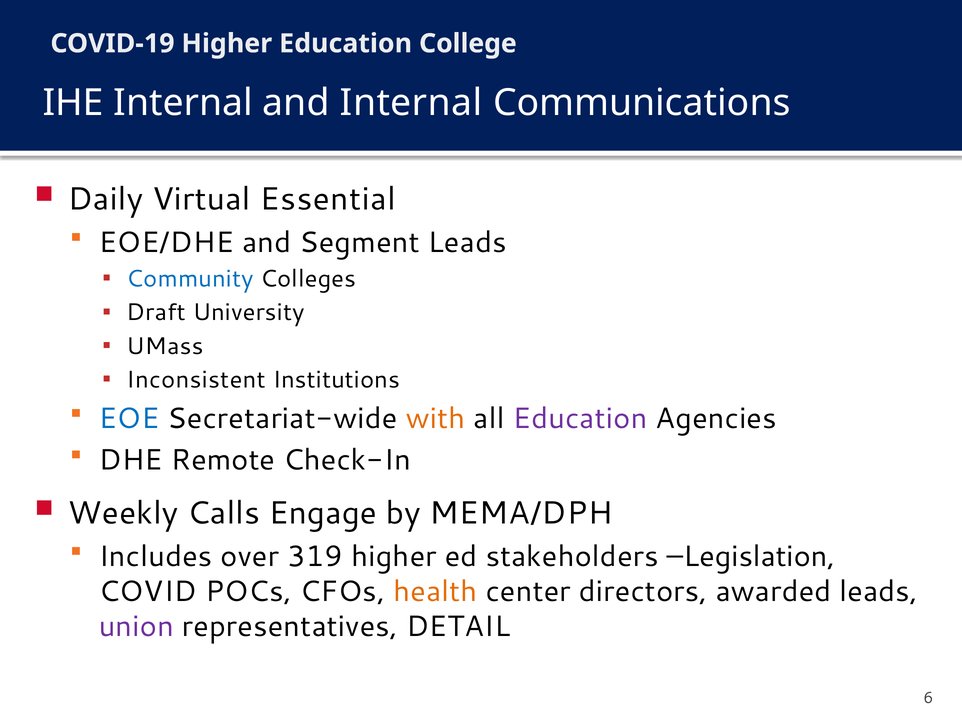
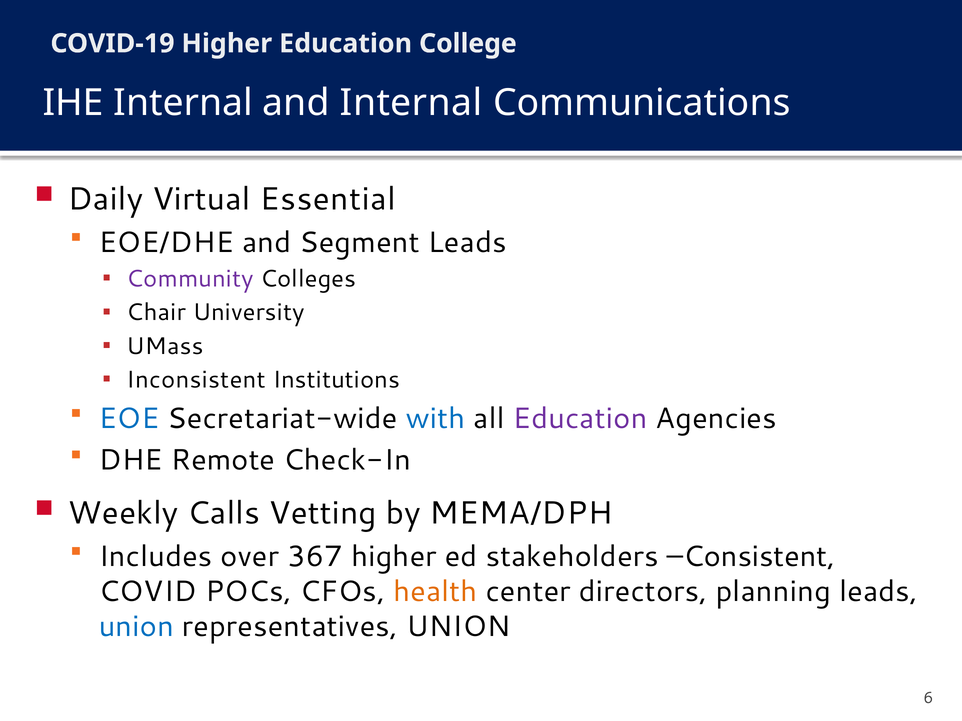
Community colour: blue -> purple
Draft: Draft -> Chair
with colour: orange -> blue
Engage: Engage -> Vetting
319: 319 -> 367
Legislation: Legislation -> Consistent
awarded: awarded -> planning
union at (136, 627) colour: purple -> blue
representatives DETAIL: DETAIL -> UNION
